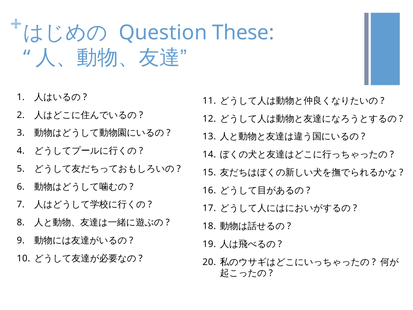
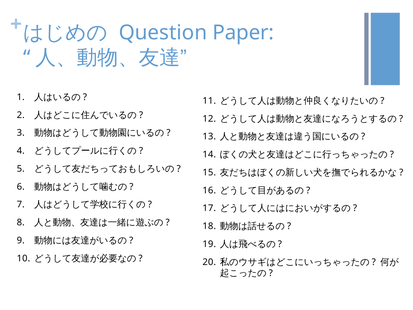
These: These -> Paper
